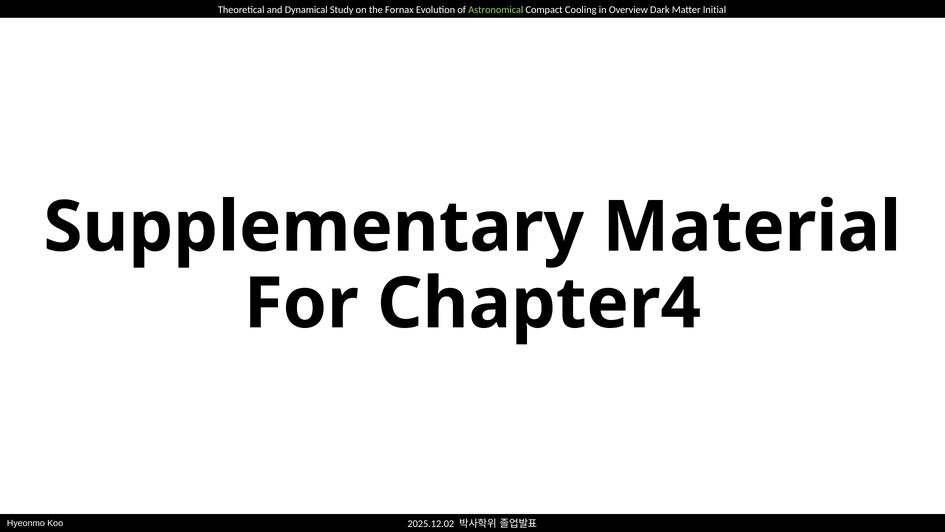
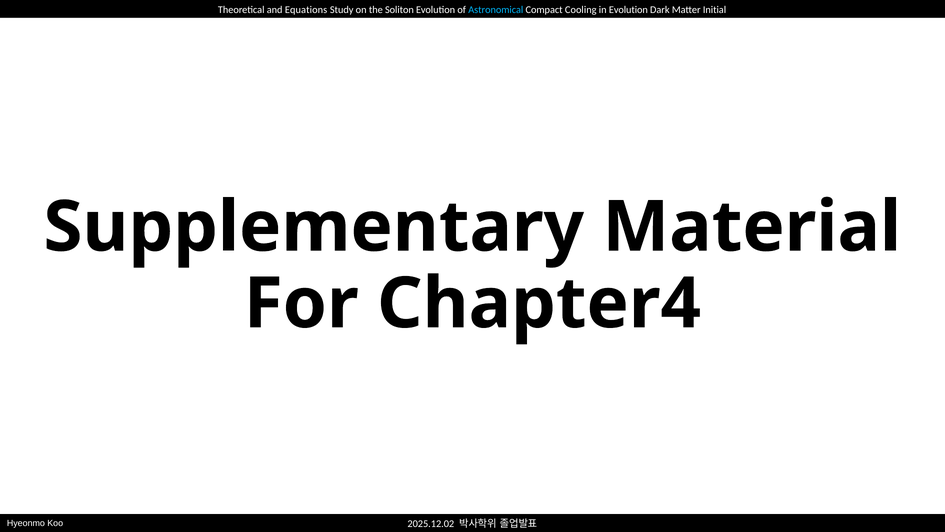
Dynamical: Dynamical -> Equations
Fornax: Fornax -> Soliton
Astronomical colour: light green -> light blue
in Overview: Overview -> Evolution
